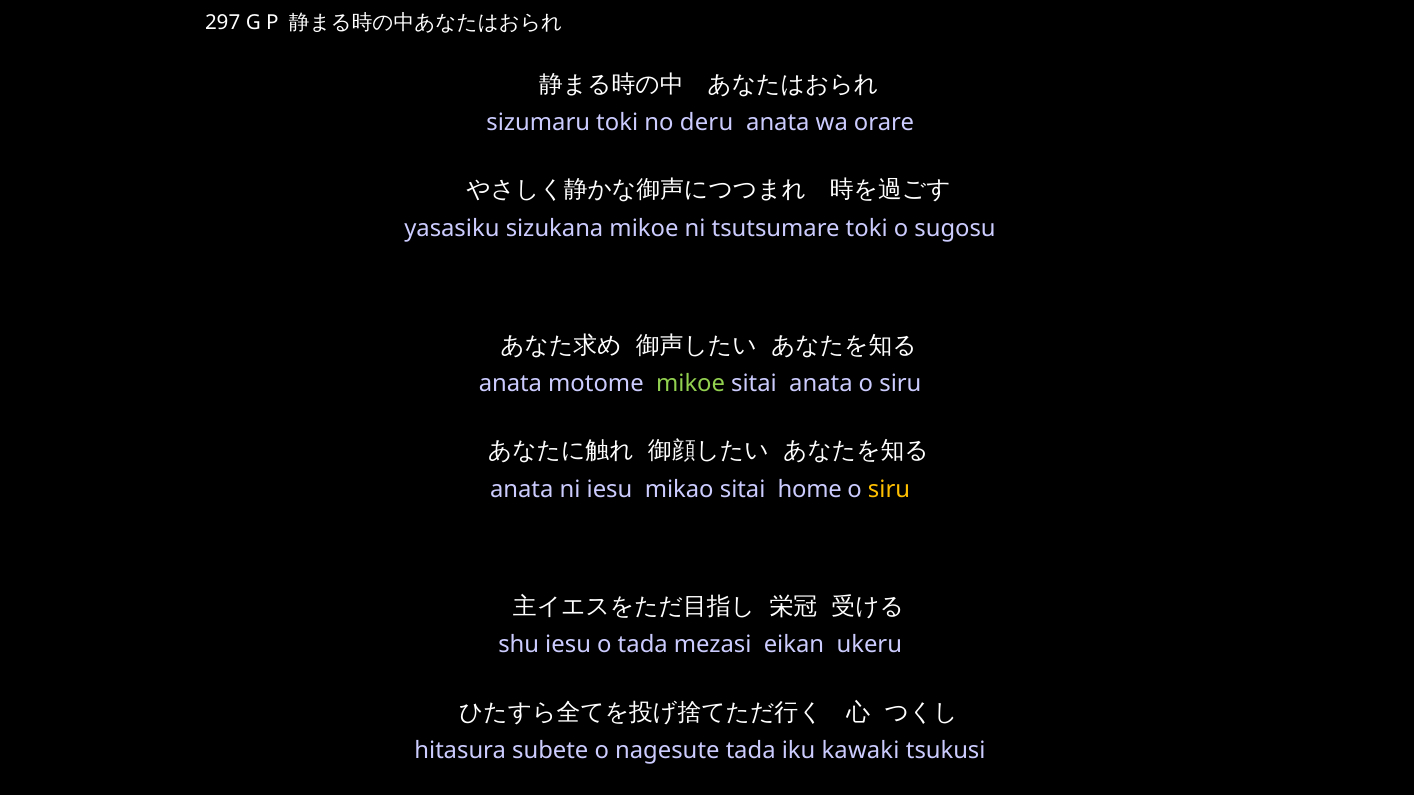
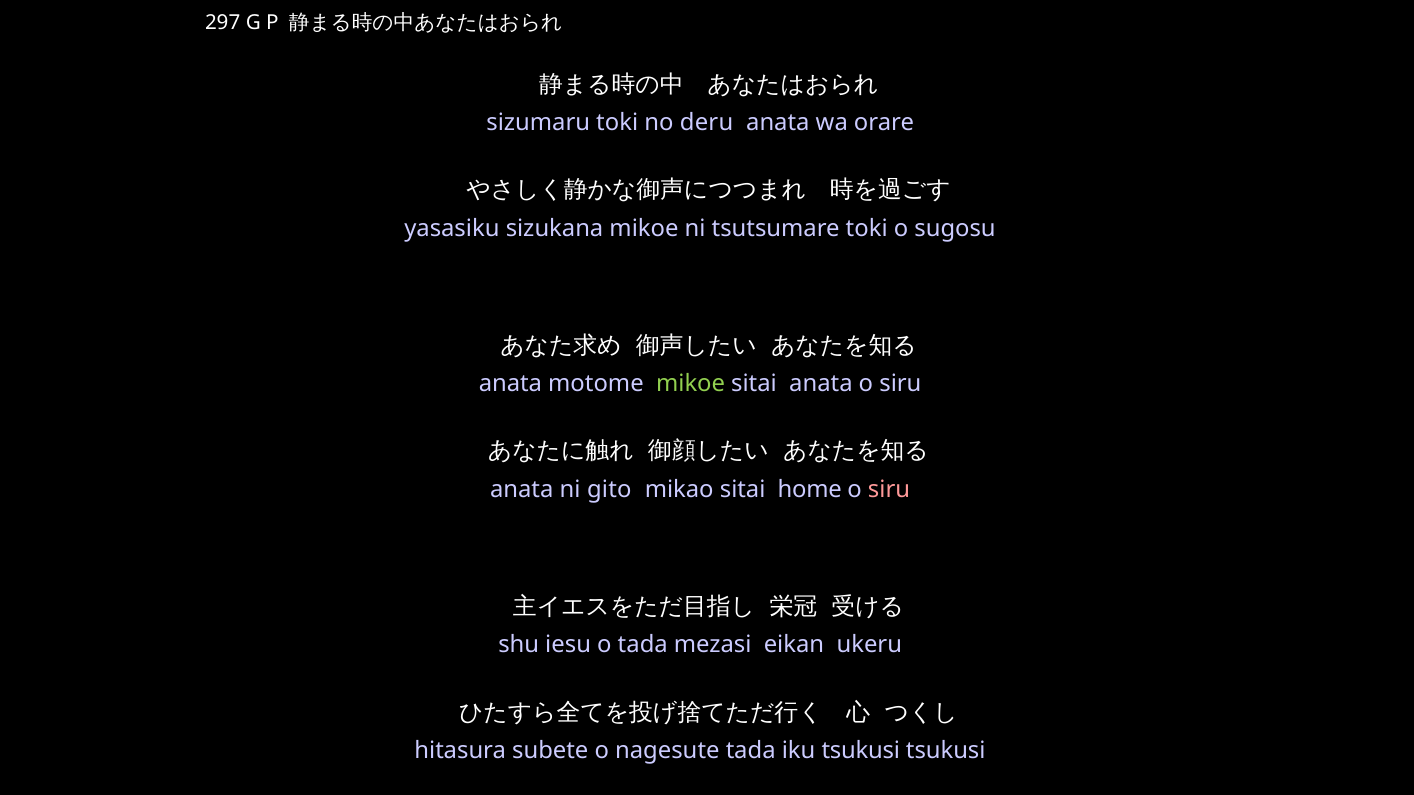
ni iesu: iesu -> gito
siru at (889, 490) colour: yellow -> pink
iku kawaki: kawaki -> tsukusi
